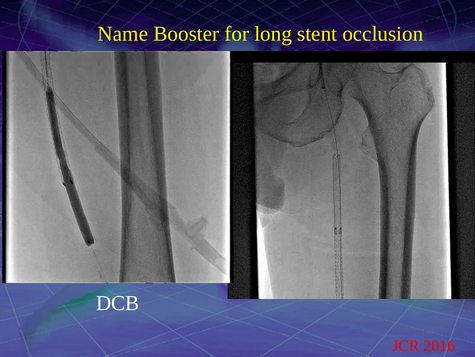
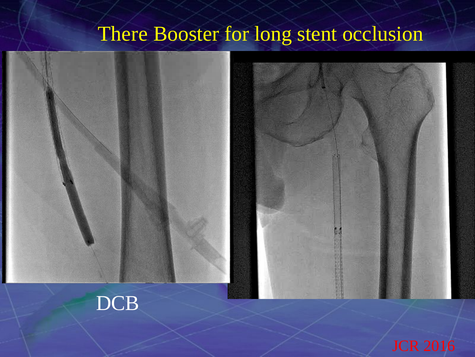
Name: Name -> There
